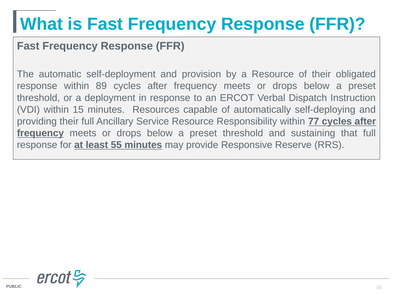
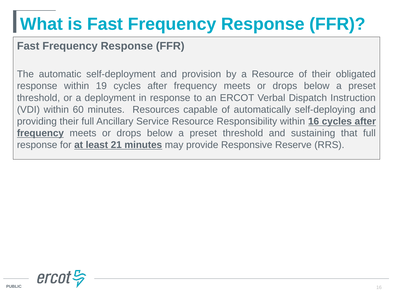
89: 89 -> 19
15: 15 -> 60
within 77: 77 -> 16
55: 55 -> 21
